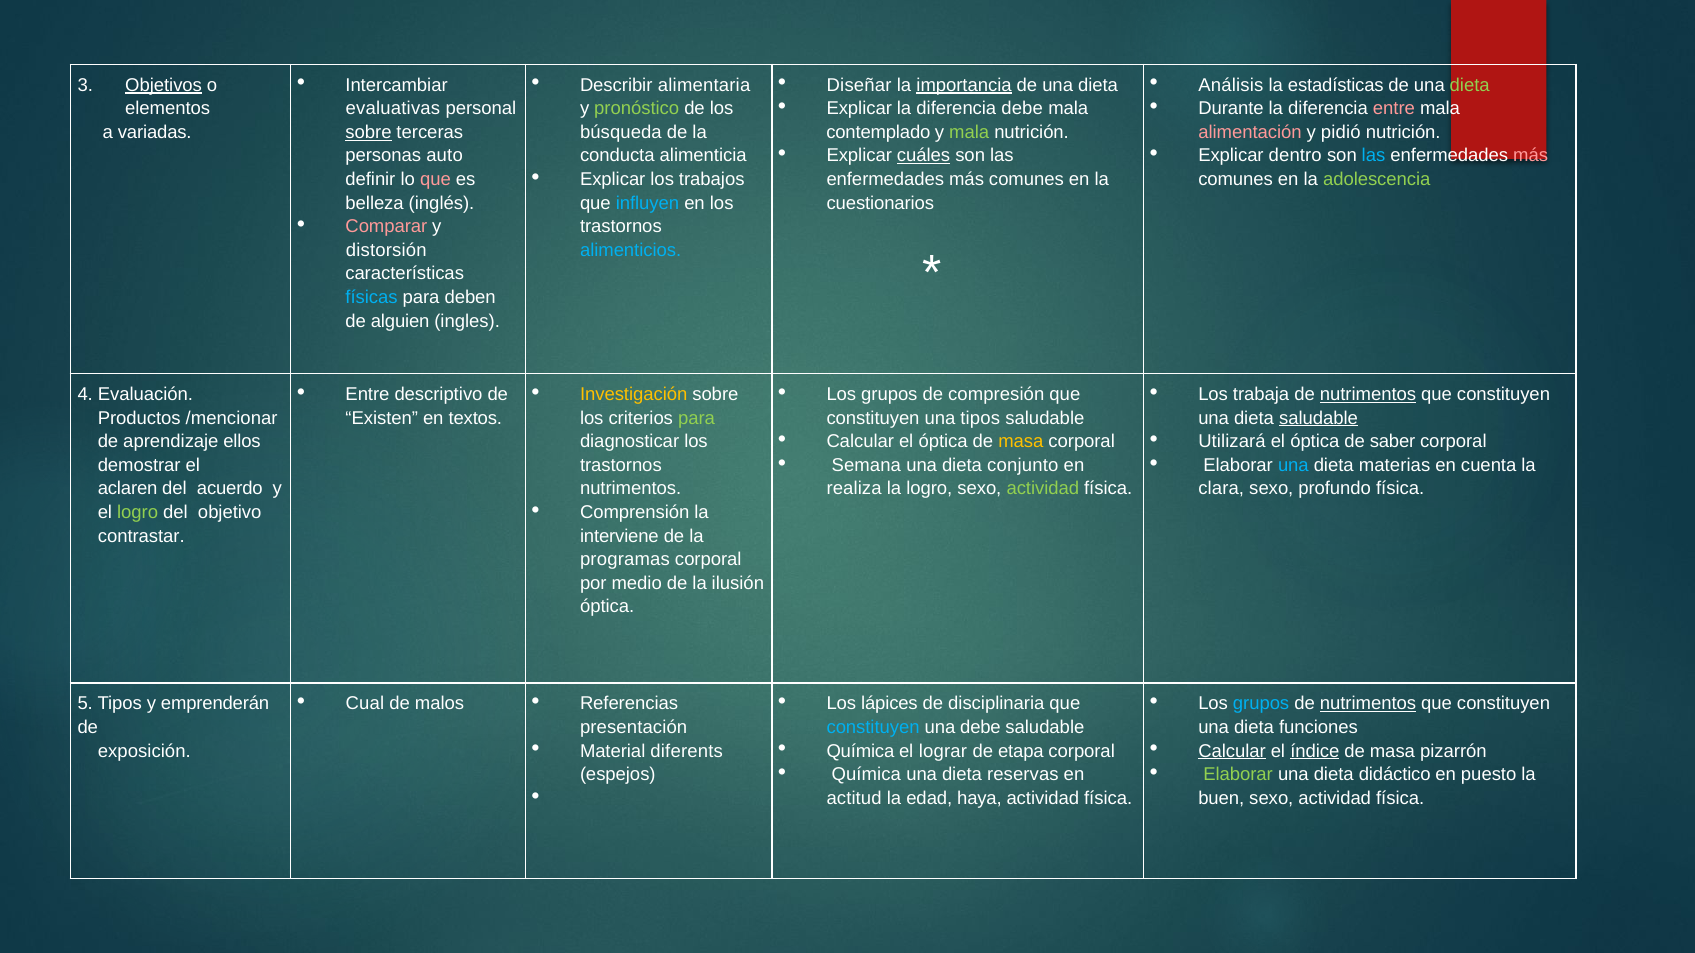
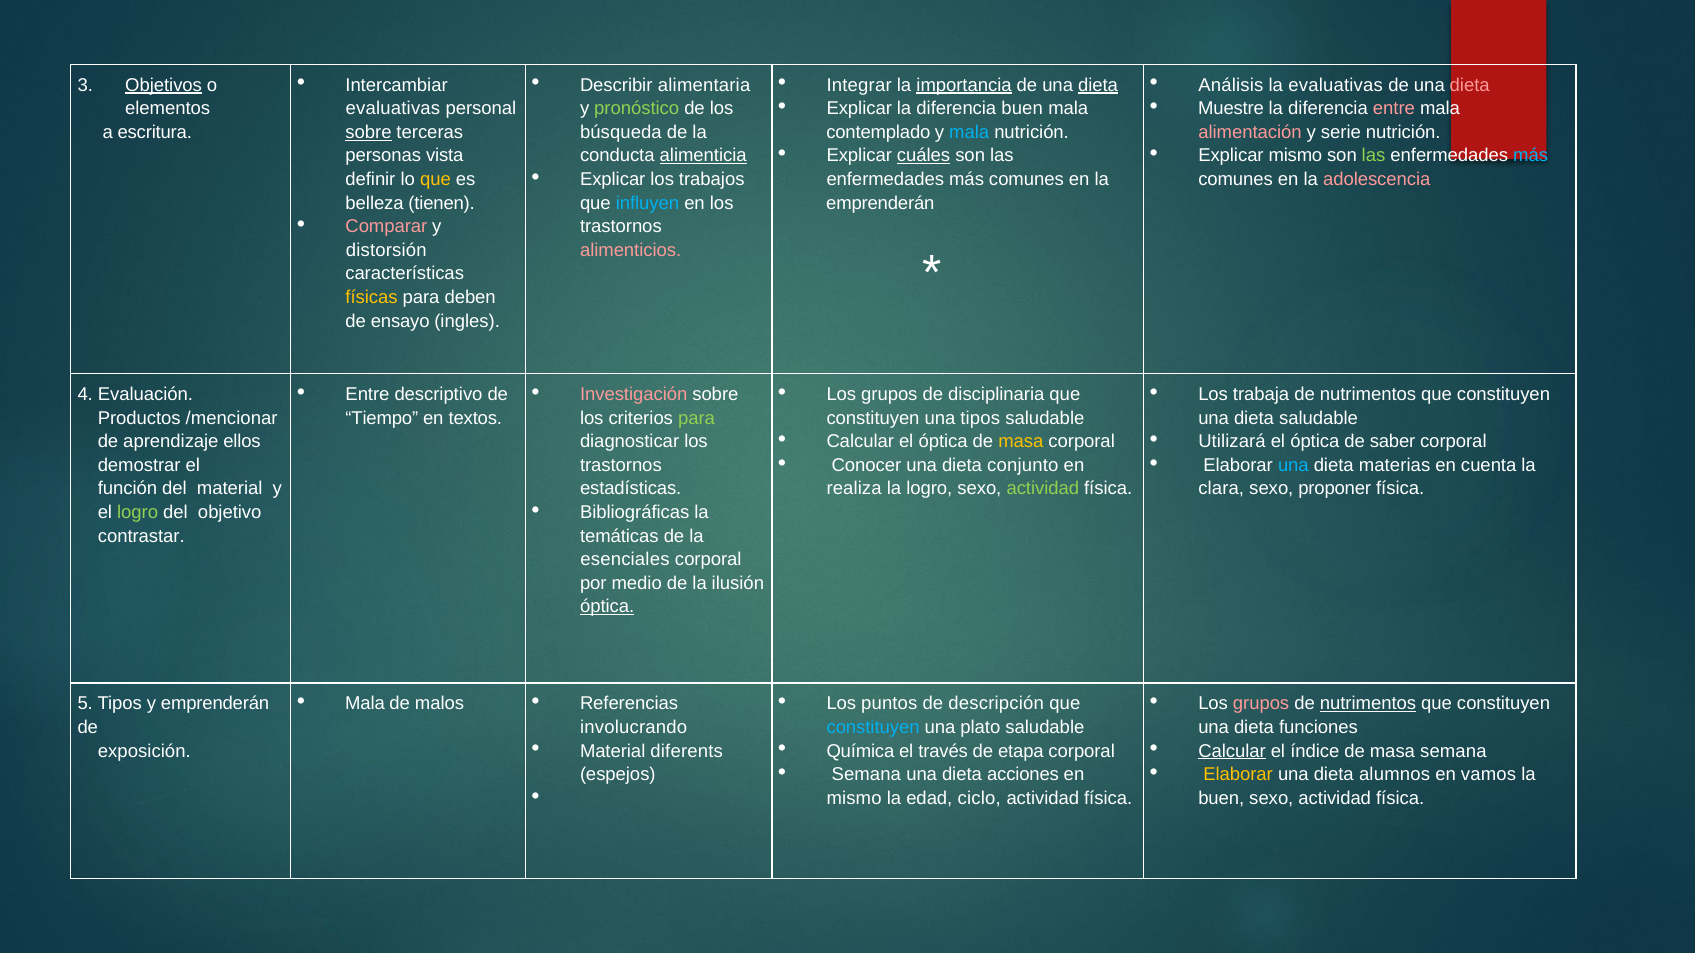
Diseñar: Diseñar -> Integrar
dieta at (1098, 85) underline: none -> present
la estadísticas: estadísticas -> evaluativas
dieta at (1470, 85) colour: light green -> pink
diferencia debe: debe -> buen
Durante: Durante -> Muestre
variadas: variadas -> escritura
mala at (969, 132) colour: light green -> light blue
pidió: pidió -> serie
Explicar dentro: dentro -> mismo
las at (1374, 156) colour: light blue -> light green
más at (1531, 156) colour: pink -> light blue
auto: auto -> vista
alimenticia underline: none -> present
que at (435, 180) colour: pink -> yellow
adolescencia colour: light green -> pink
inglés: inglés -> tienen
cuestionarios at (880, 203): cuestionarios -> emprenderán
alimenticios colour: light blue -> pink
físicas colour: light blue -> yellow
alguien: alguien -> ensayo
Investigación colour: yellow -> pink
compresión: compresión -> disciplinaria
nutrimentos at (1368, 395) underline: present -> none
Existen: Existen -> Tiempo
saludable at (1319, 418) underline: present -> none
Semana: Semana -> Conocer
aclaren: aclaren -> función
del acuerdo: acuerdo -> material
nutrimentos at (631, 489): nutrimentos -> estadísticas
profundo: profundo -> proponer
Comprensión: Comprensión -> Bibliográficas
interviene: interviene -> temáticas
programas: programas -> esenciales
óptica at (607, 607) underline: none -> present
Cual at (365, 704): Cual -> Mala
lápices: lápices -> puntos
disciplinaria: disciplinaria -> descripción
grupos at (1261, 704) colour: light blue -> pink
presentación: presentación -> involucrando
una debe: debe -> plato
lograr: lograr -> través
índice underline: present -> none
masa pizarrón: pizarrón -> semana
Química at (866, 775): Química -> Semana
reservas: reservas -> acciones
Elaborar at (1238, 775) colour: light green -> yellow
didáctico: didáctico -> alumnos
puesto: puesto -> vamos
actitud at (854, 799): actitud -> mismo
haya: haya -> ciclo
